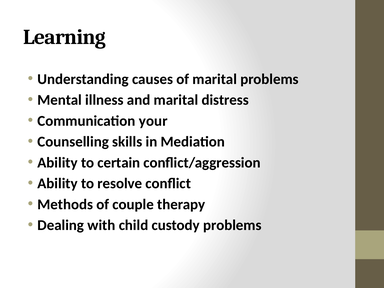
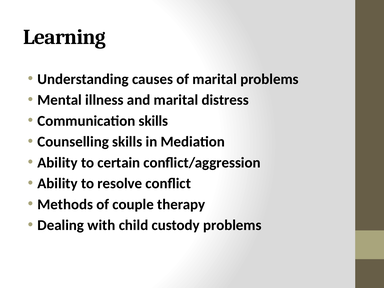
Communication your: your -> skills
